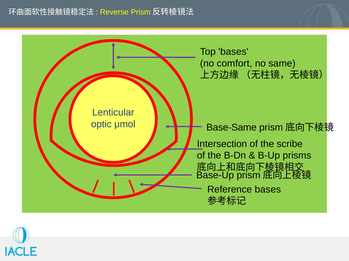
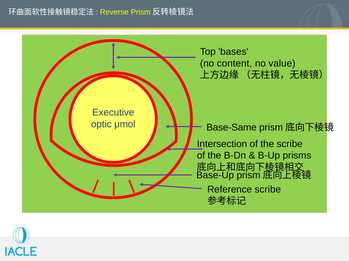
comfort: comfort -> content
same: same -> value
Lenticular: Lenticular -> Executive
Reference bases: bases -> scribe
